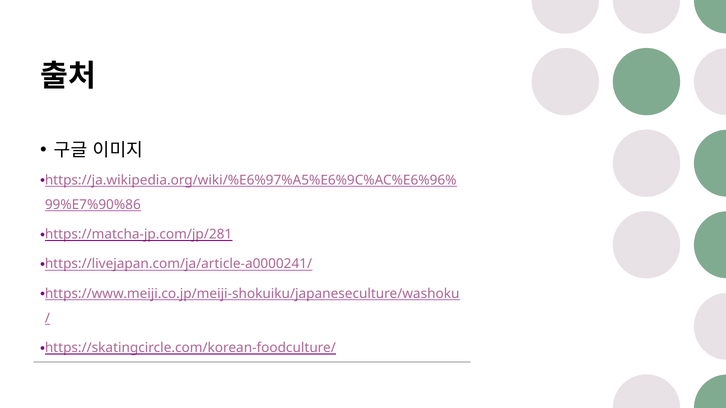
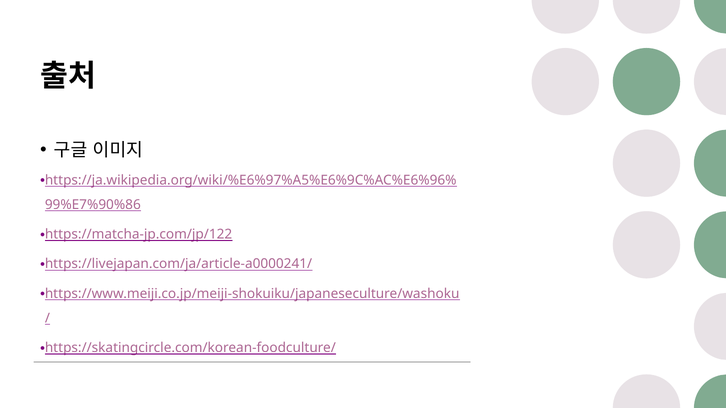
https://matcha-jp.com/jp/281: https://matcha-jp.com/jp/281 -> https://matcha-jp.com/jp/122
